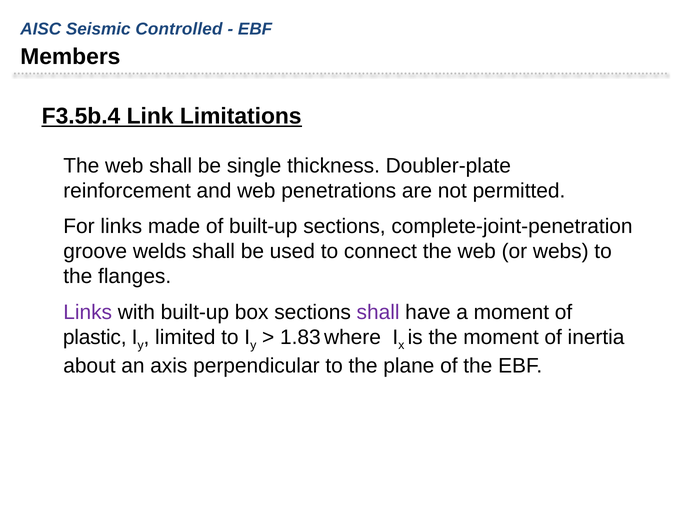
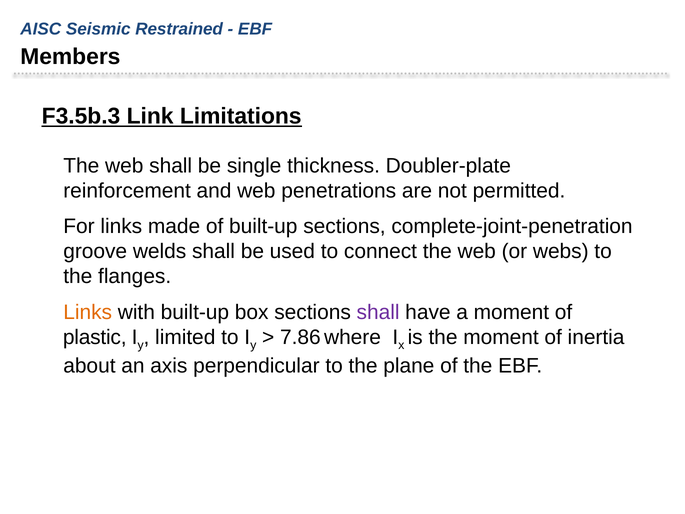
Controlled: Controlled -> Restrained
F3.5b.4: F3.5b.4 -> F3.5b.3
Links at (88, 312) colour: purple -> orange
1.83: 1.83 -> 7.86
